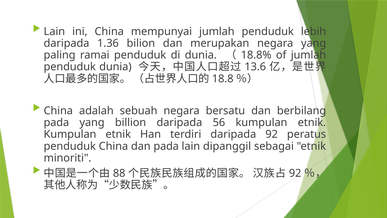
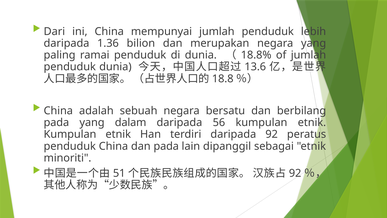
Lain at (54, 31): Lain -> Dari
billion: billion -> dalam
88: 88 -> 51
